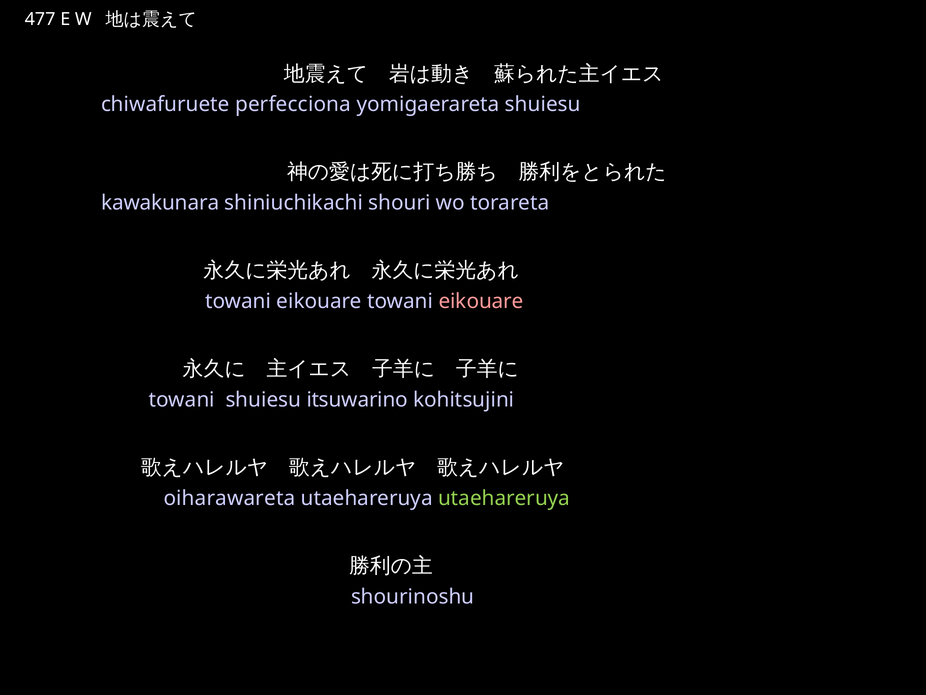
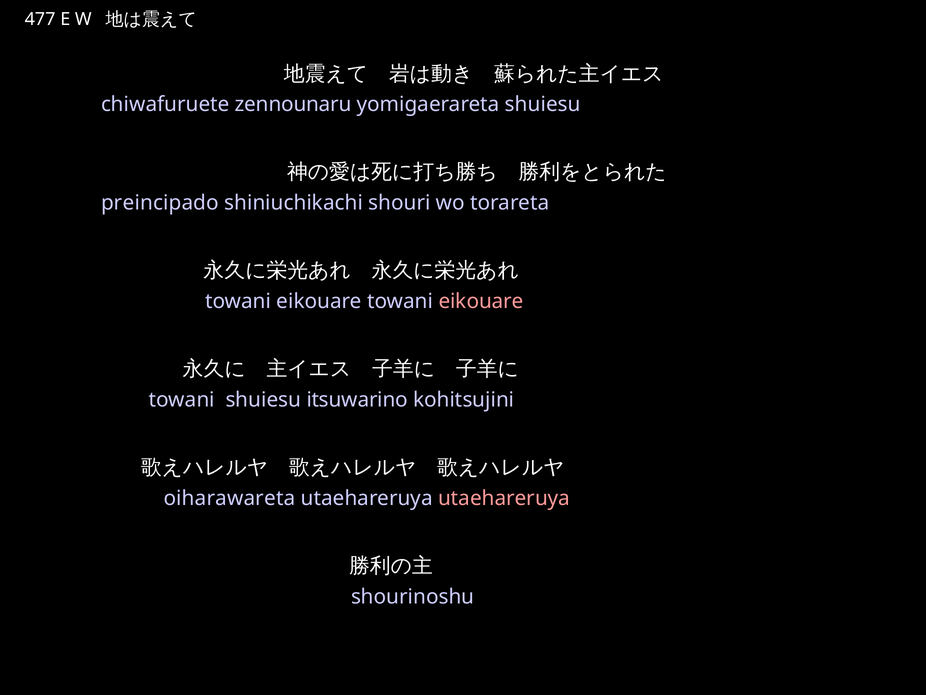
perfecciona: perfecciona -> zennounaru
kawakunara: kawakunara -> preincipado
utaehareruya at (504, 498) colour: light green -> pink
